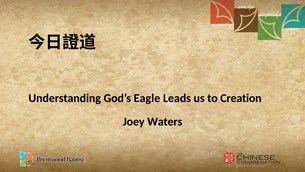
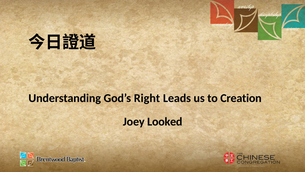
Eagle: Eagle -> Right
Waters: Waters -> Looked
